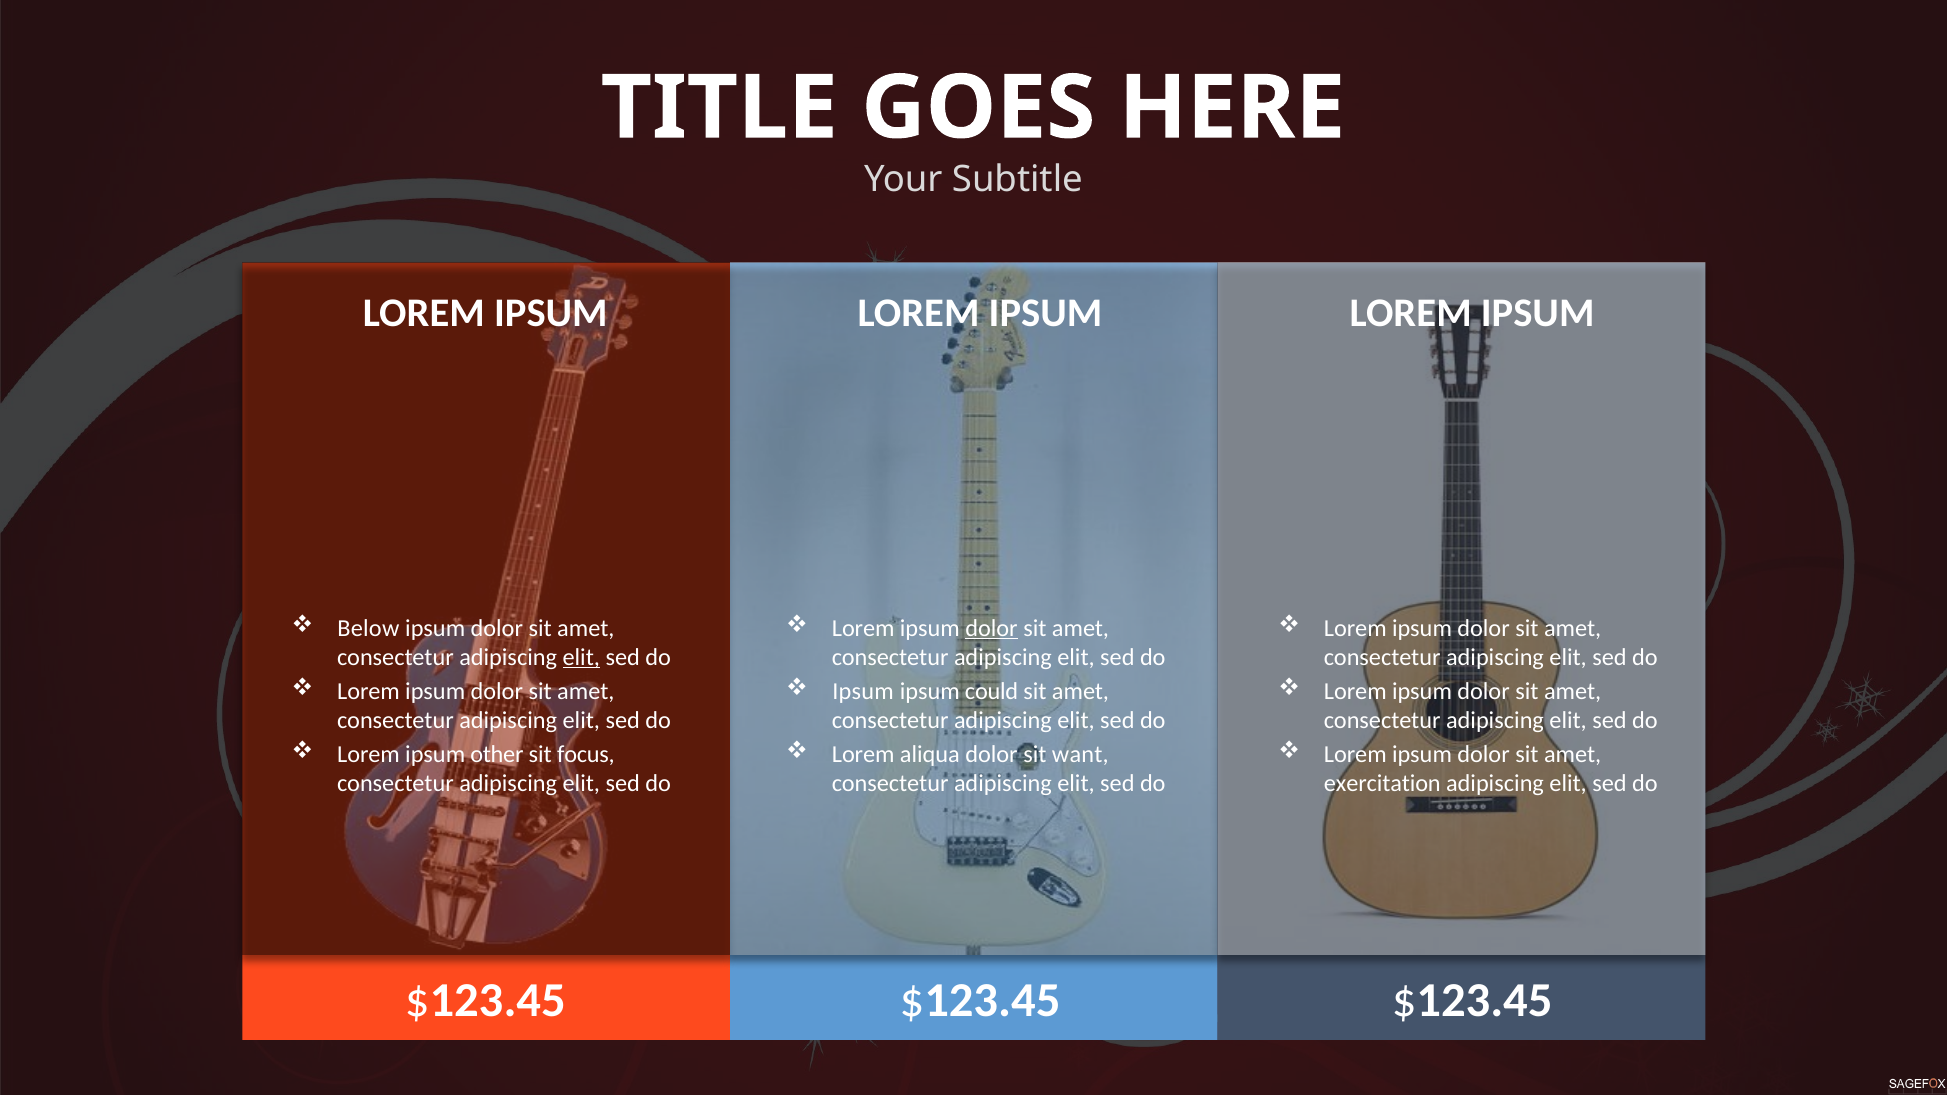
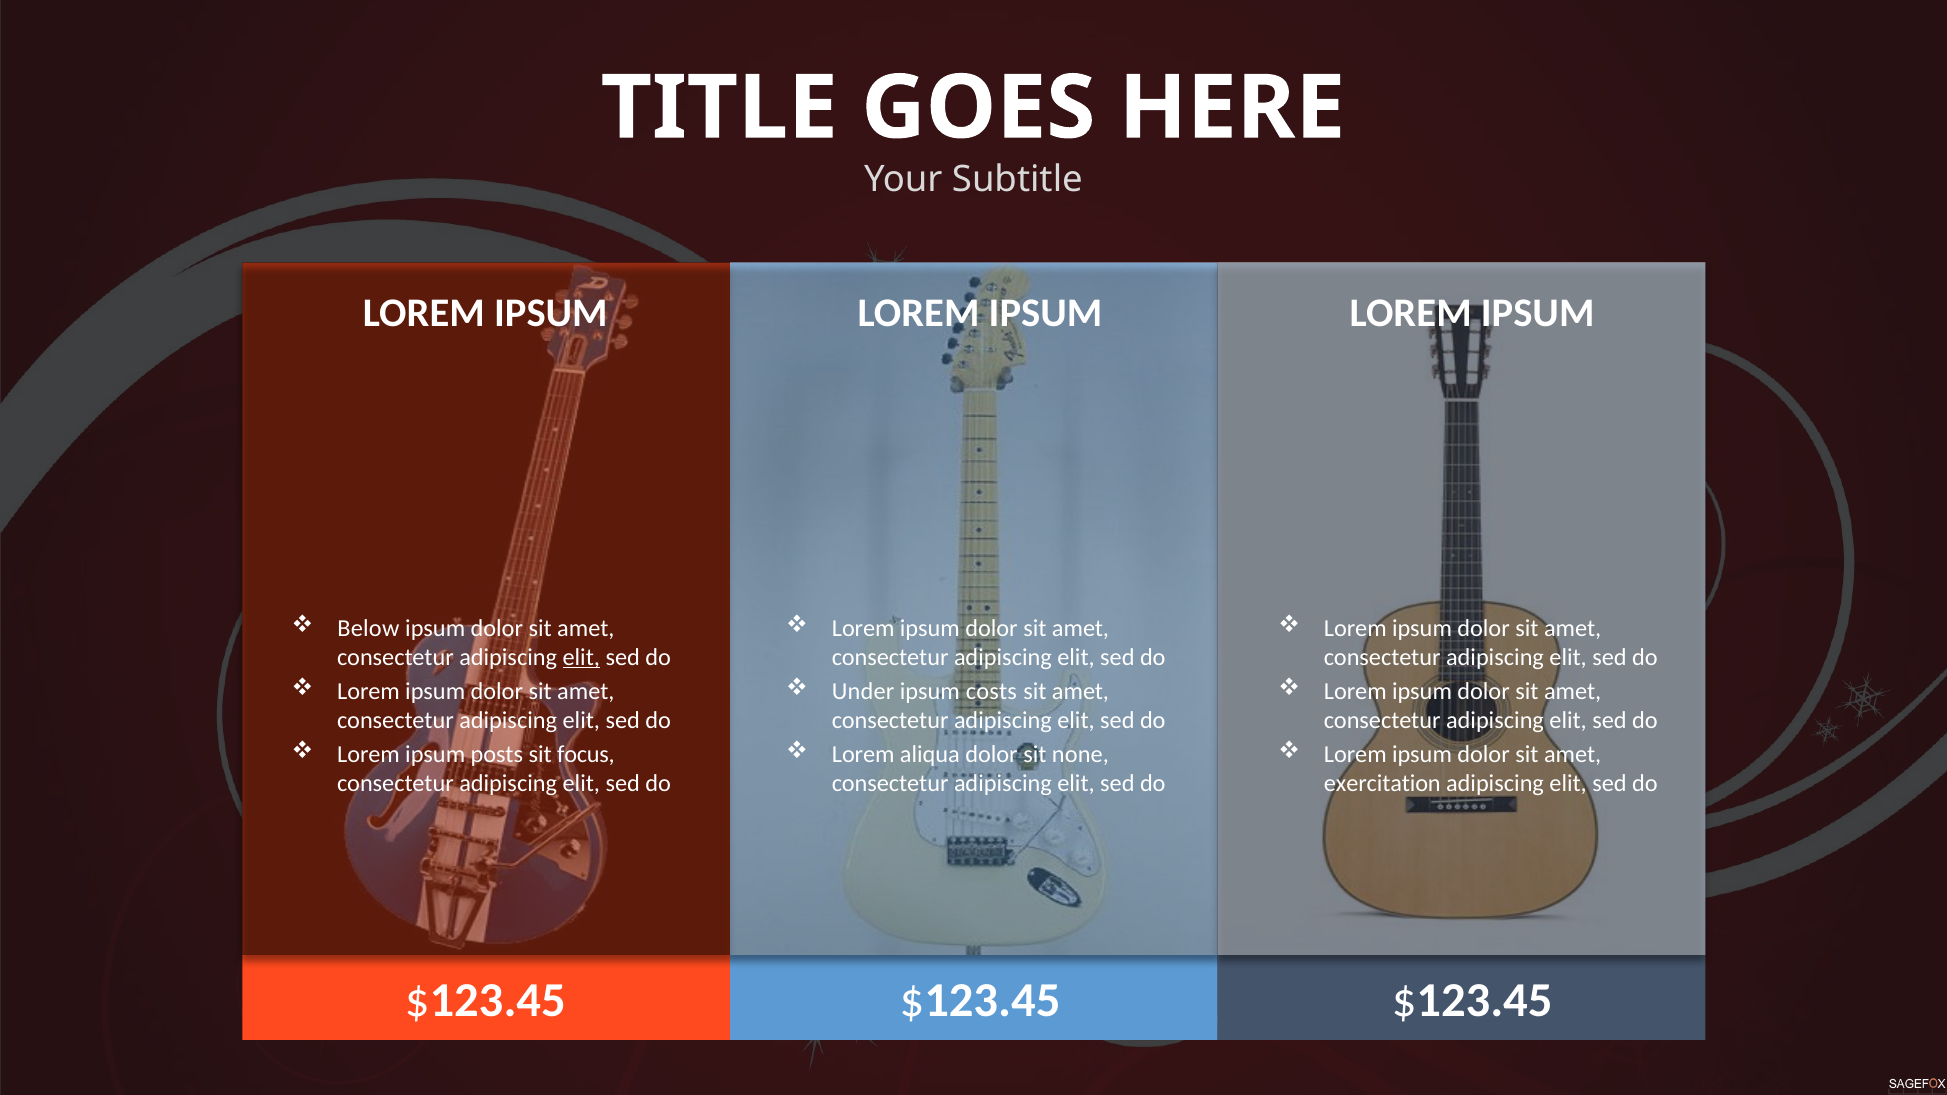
dolor at (991, 628) underline: present -> none
Ipsum at (863, 691): Ipsum -> Under
could: could -> costs
other: other -> posts
want: want -> none
